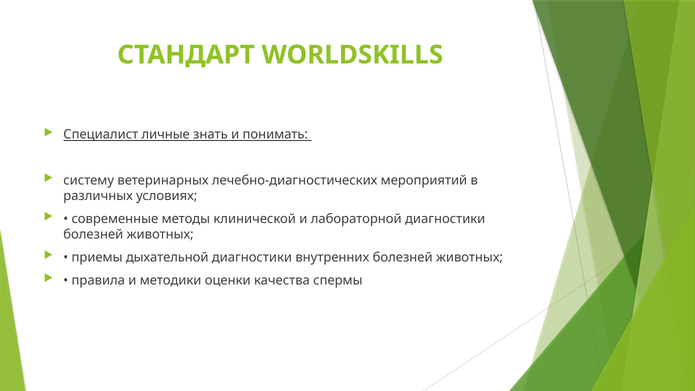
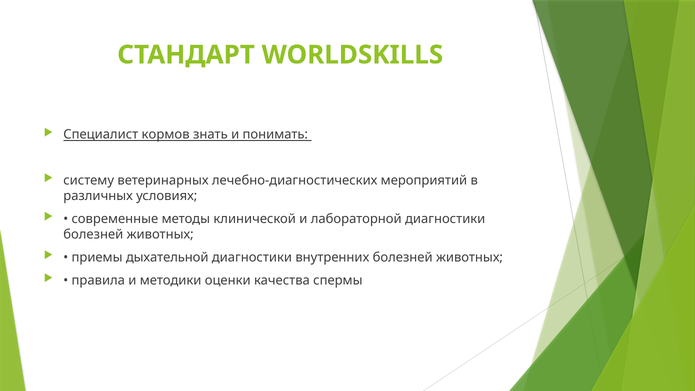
личные: личные -> кормов
